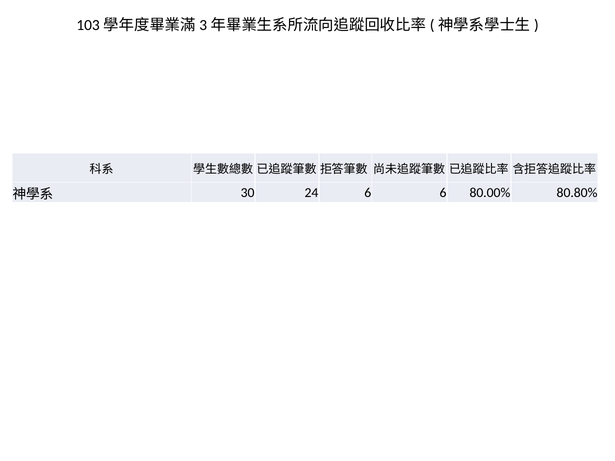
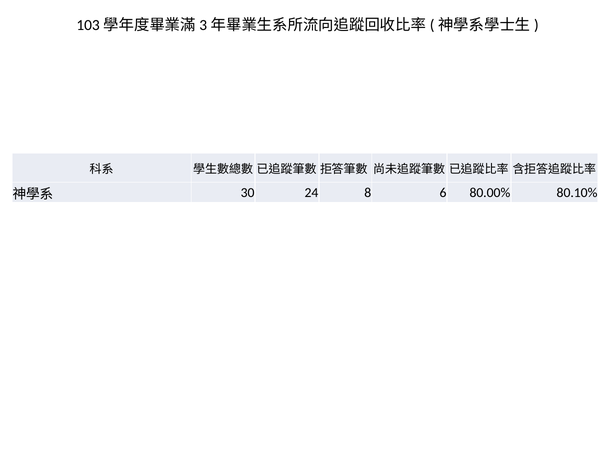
24 6: 6 -> 8
80.80%: 80.80% -> 80.10%
